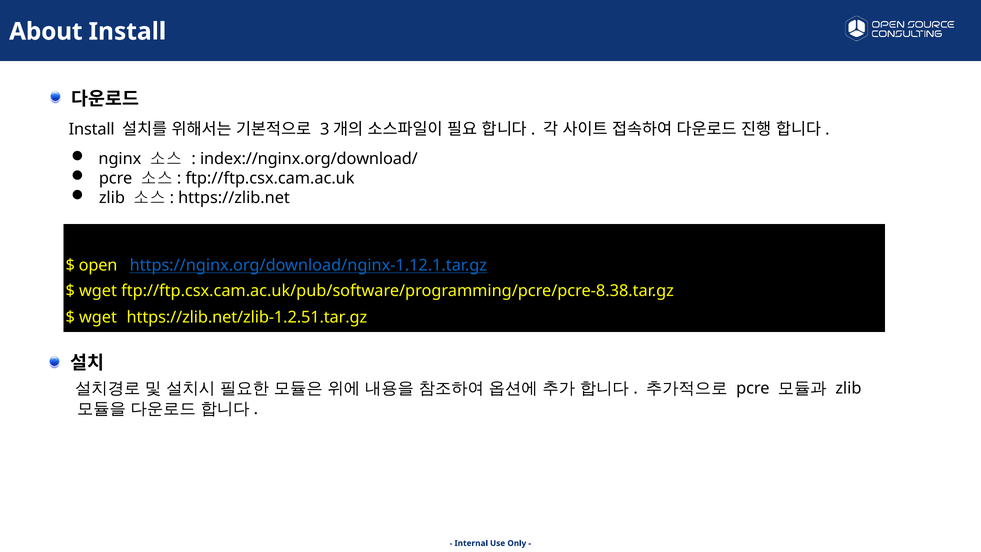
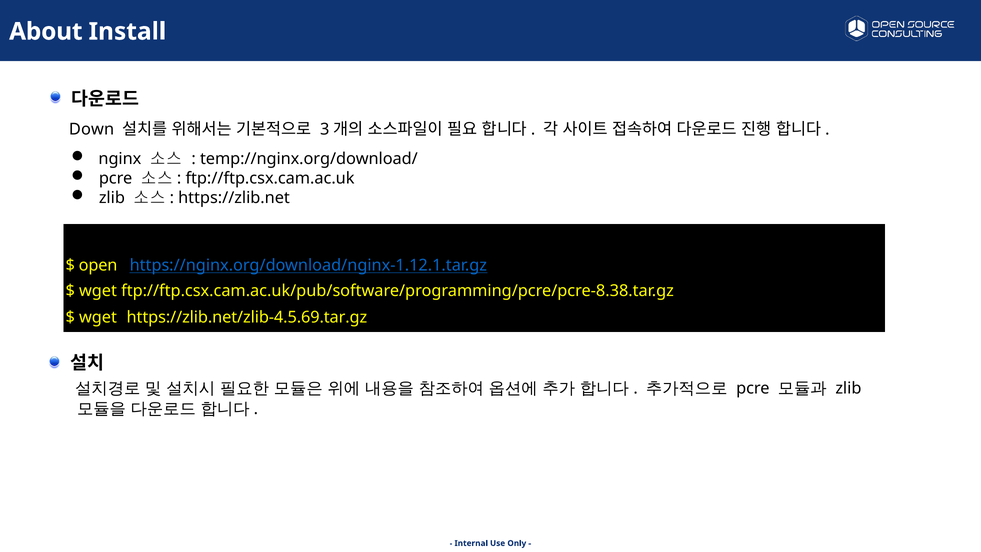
Install at (92, 129): Install -> Down
index://nginx.org/download/: index://nginx.org/download/ -> temp://nginx.org/download/
https://zlib.net/zlib-1.2.51.tar.gz: https://zlib.net/zlib-1.2.51.tar.gz -> https://zlib.net/zlib-4.5.69.tar.gz
